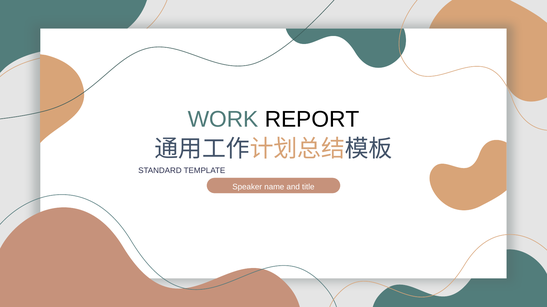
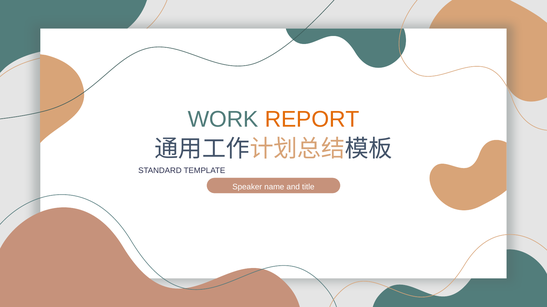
REPORT colour: black -> orange
